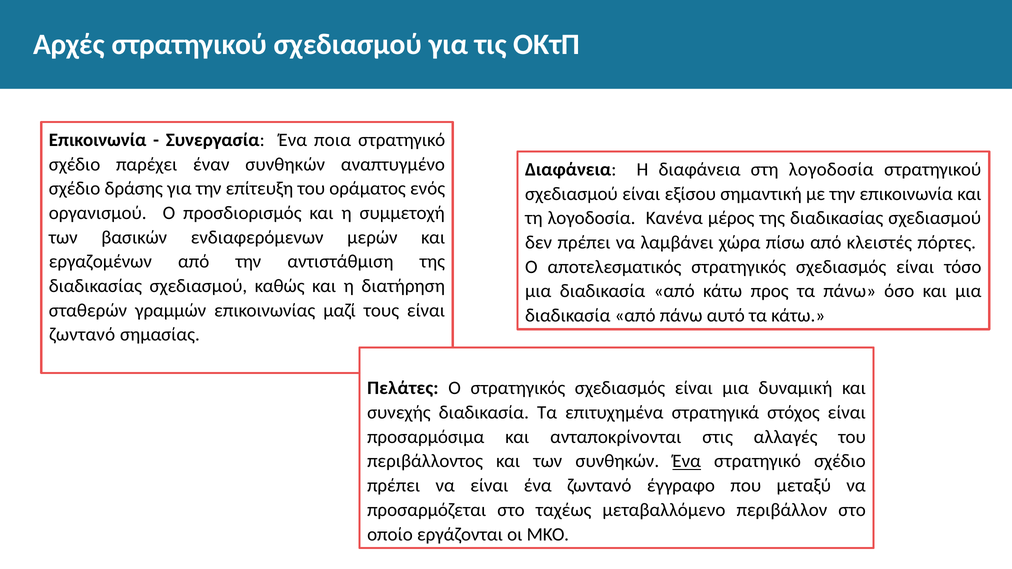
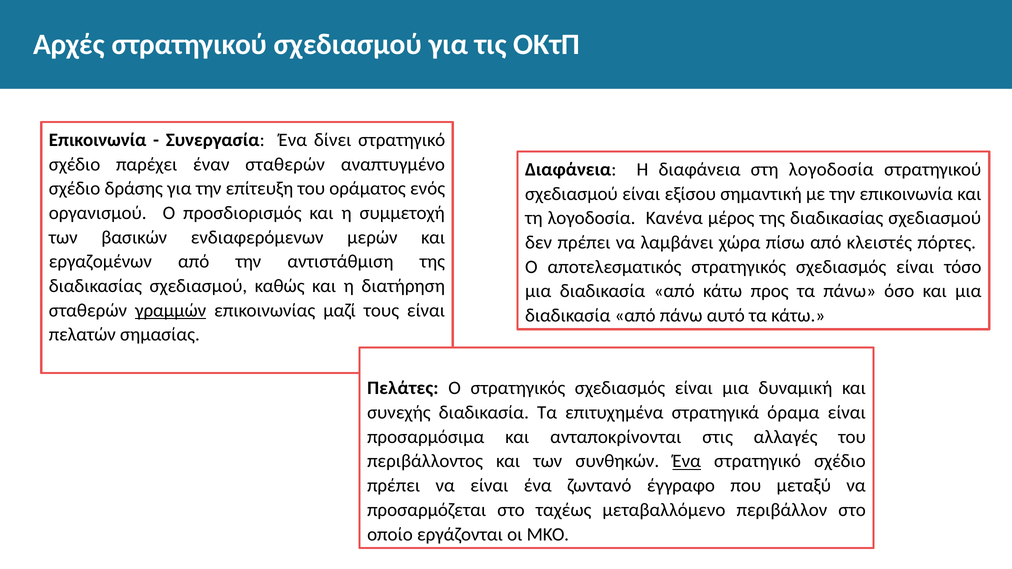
ποια: ποια -> δίνει
έναν συνθηκών: συνθηκών -> σταθερών
γραμμών underline: none -> present
ζωντανό at (82, 335): ζωντανό -> πελατών
στόχος: στόχος -> όραμα
